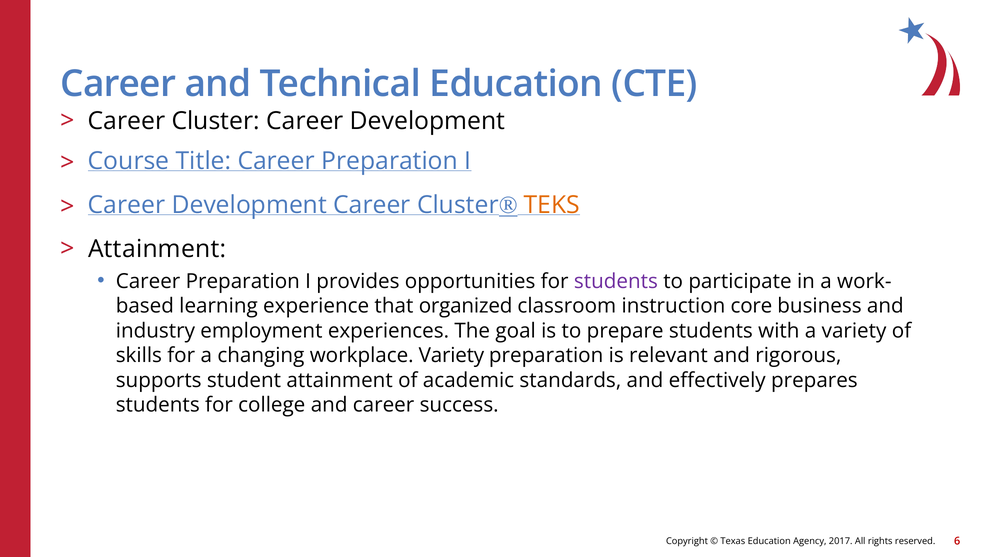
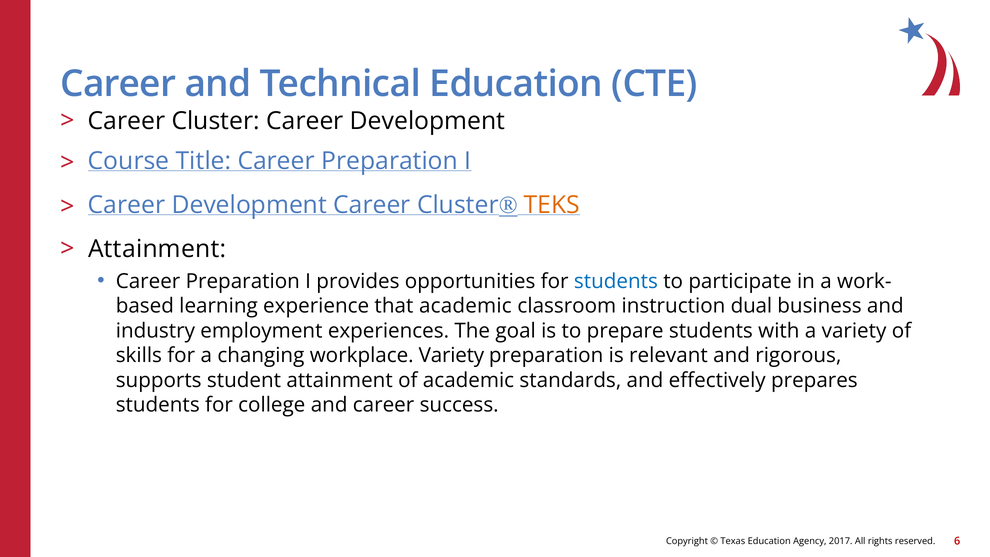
students at (616, 281) colour: purple -> blue
that organized: organized -> academic
core: core -> dual
